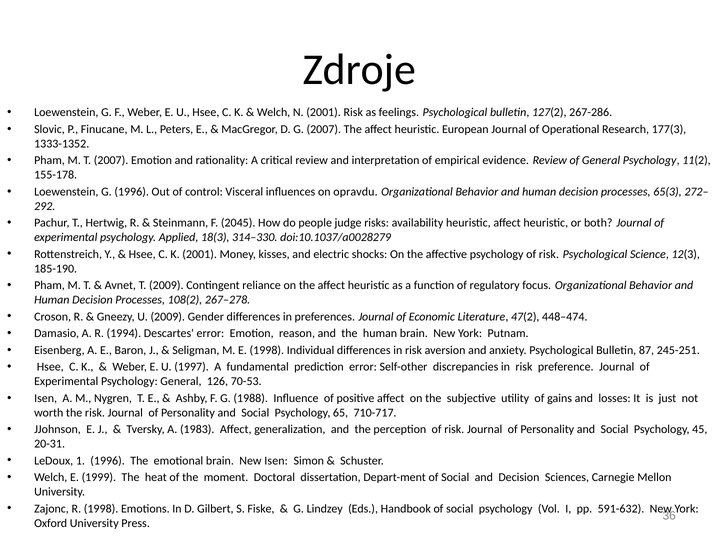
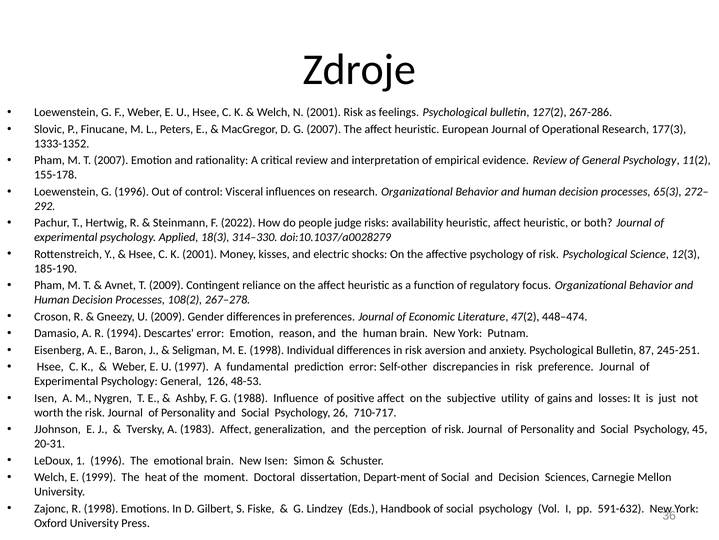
on opravdu: opravdu -> research
2045: 2045 -> 2022
70-53: 70-53 -> 48-53
65: 65 -> 26
